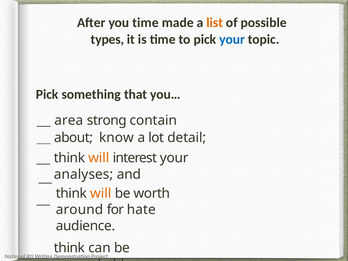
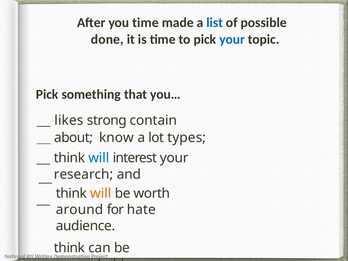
list colour: orange -> blue
types: types -> done
area: area -> likes
detail: detail -> types
will at (99, 158) colour: orange -> blue
analyses: analyses -> research
